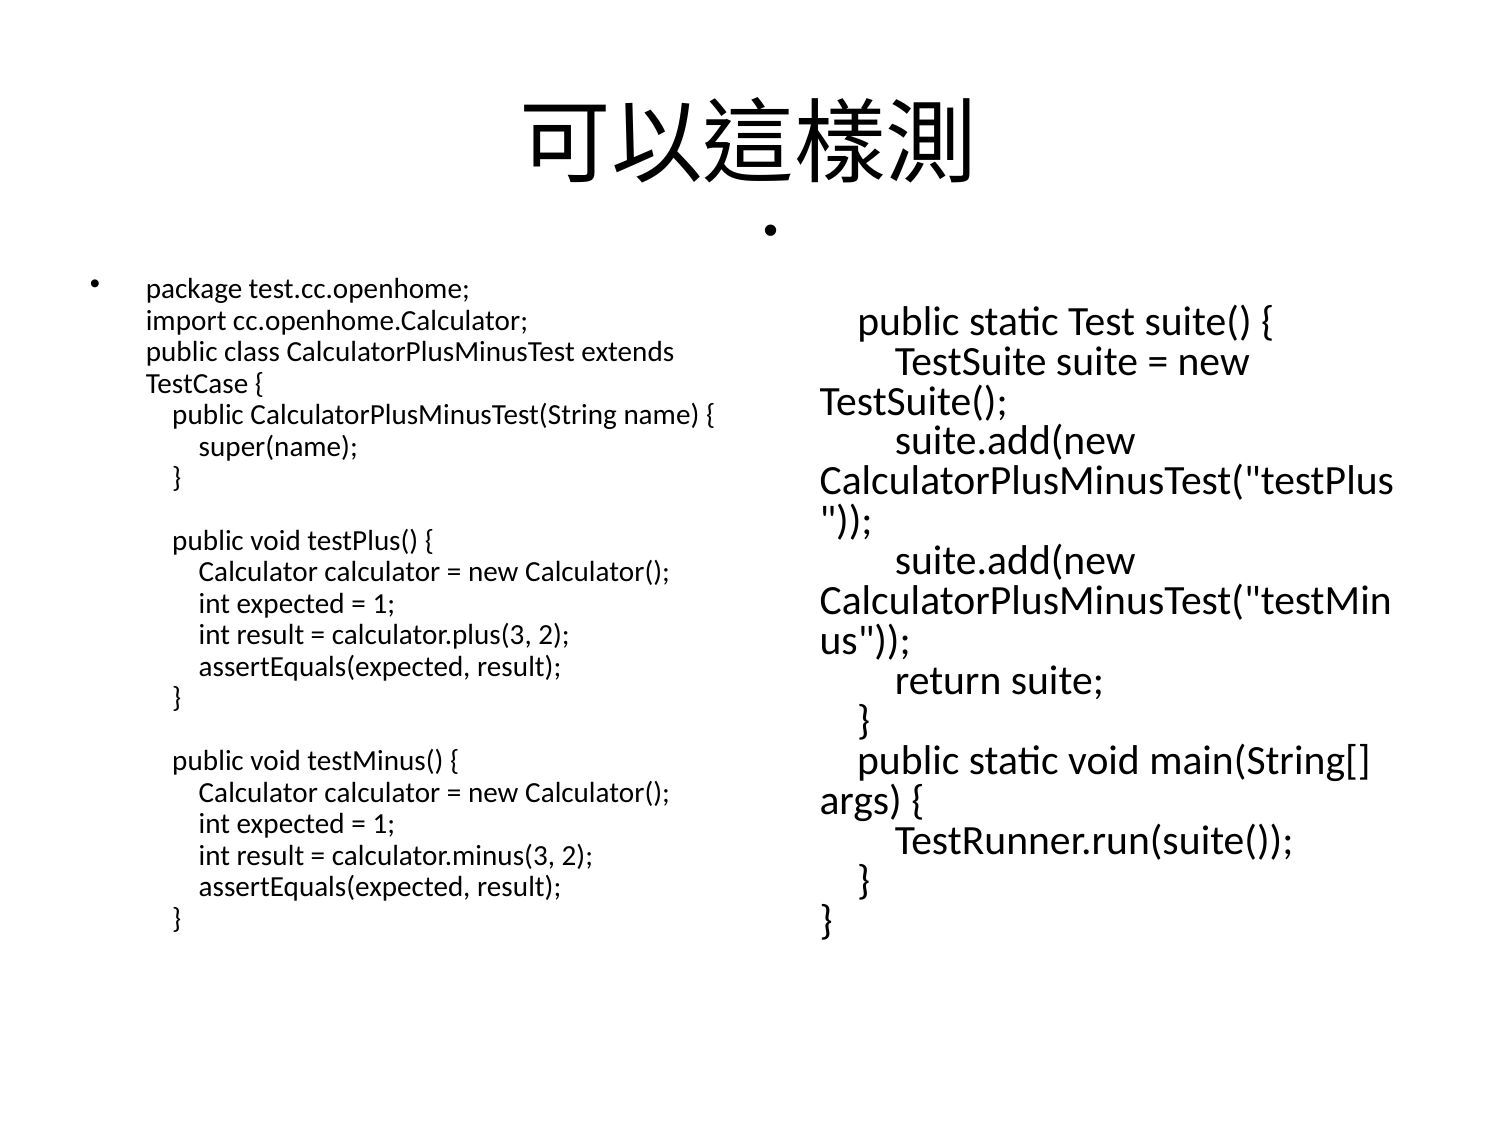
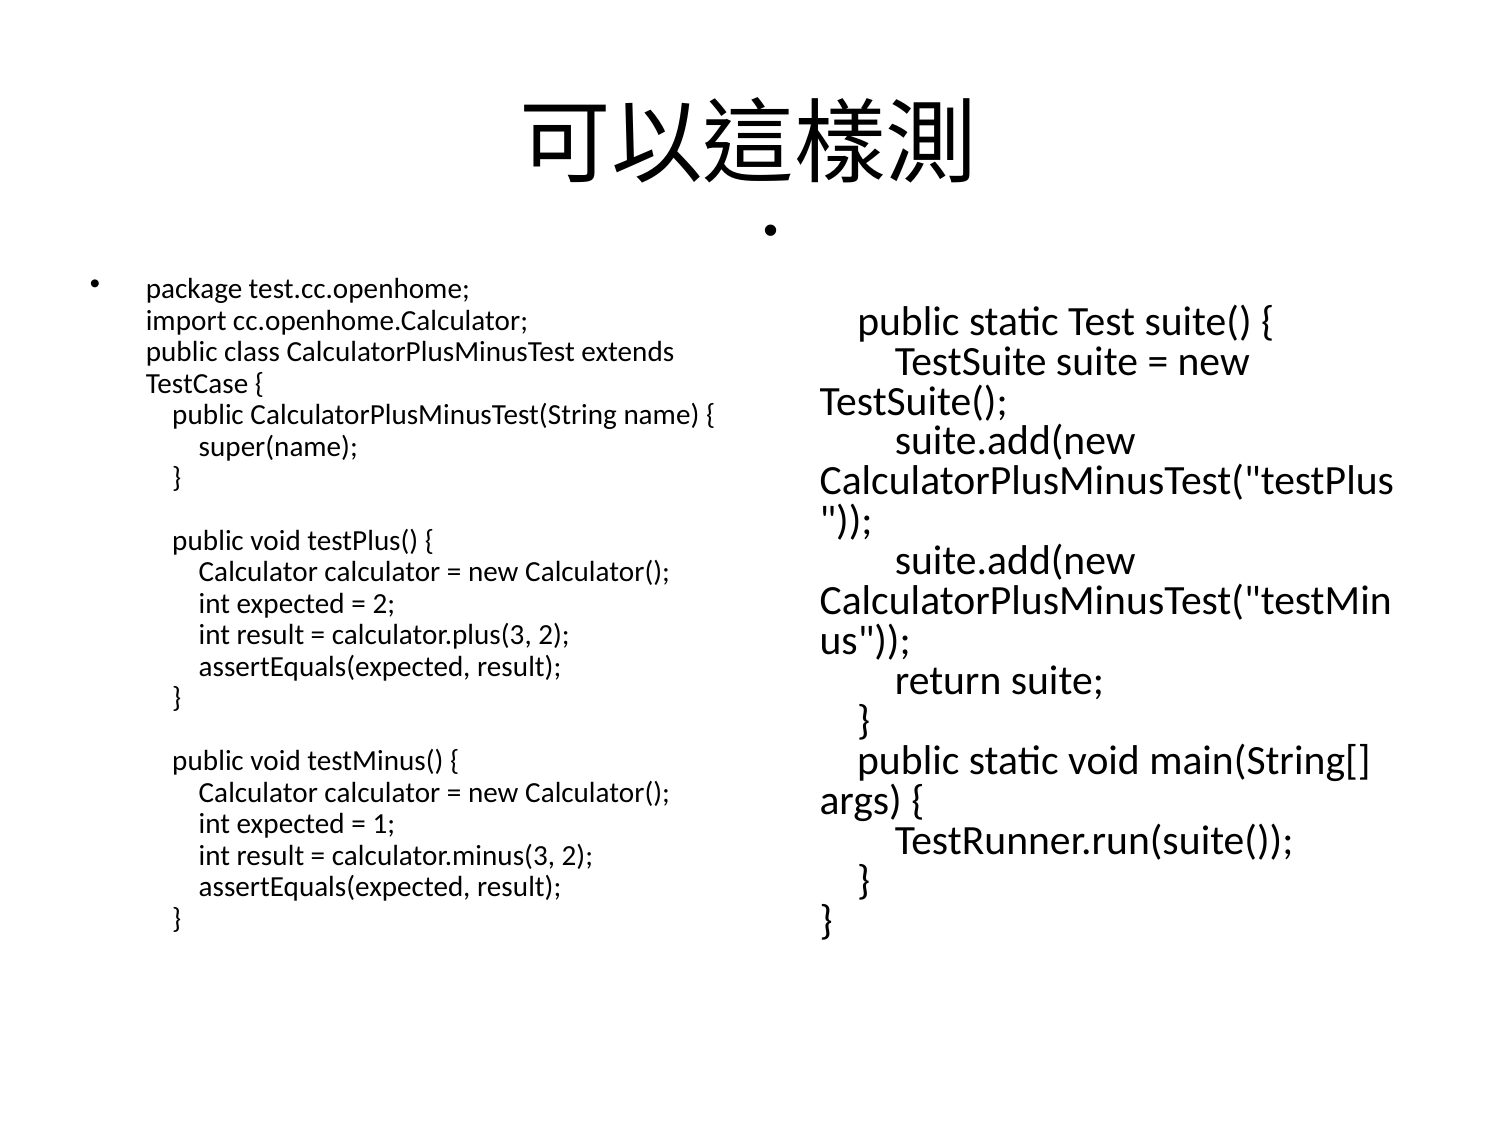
1 at (384, 604): 1 -> 2
